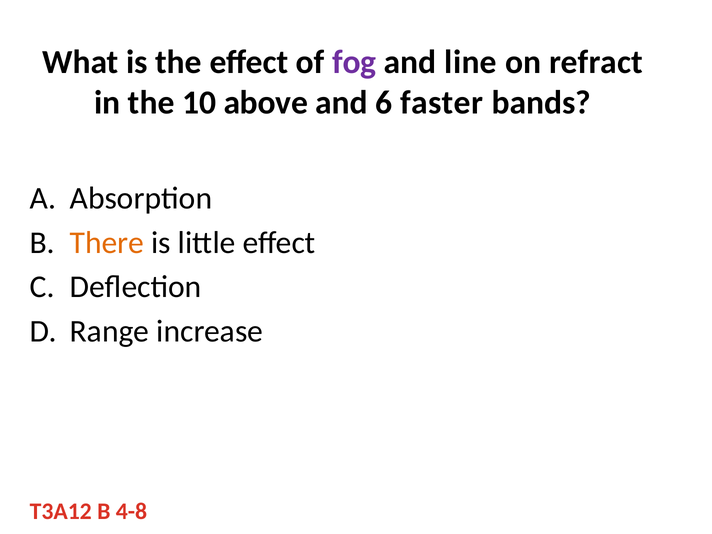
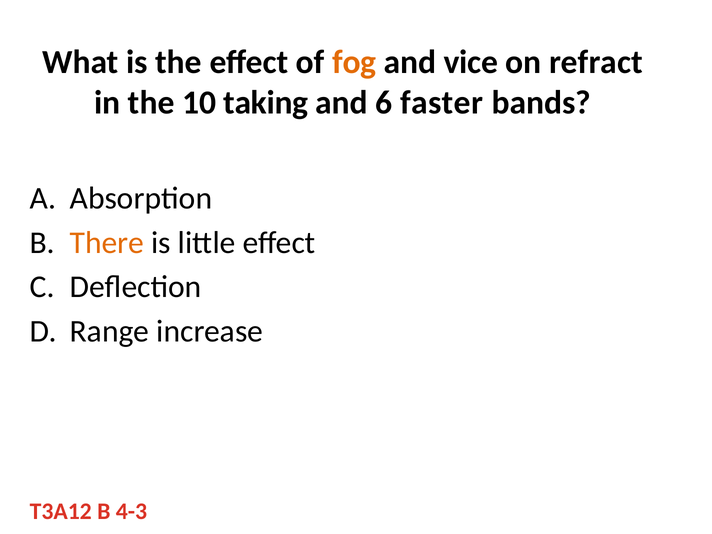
fog colour: purple -> orange
line: line -> vice
above: above -> taking
4-8: 4-8 -> 4-3
